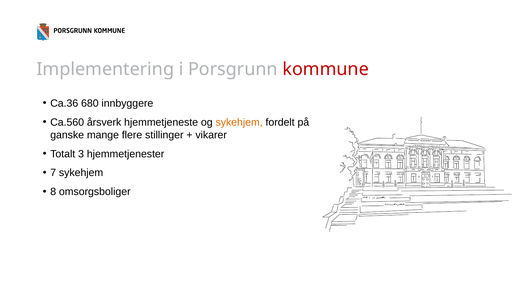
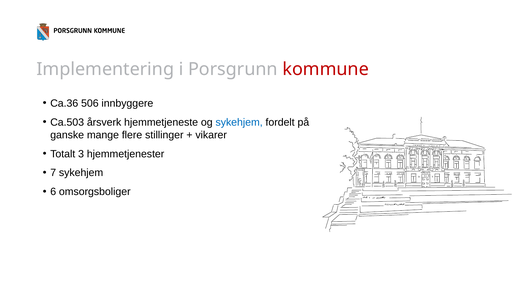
680: 680 -> 506
Ca.560: Ca.560 -> Ca.503
sykehjem at (239, 122) colour: orange -> blue
8: 8 -> 6
